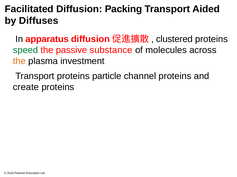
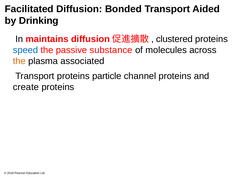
Packing: Packing -> Bonded
Diffuses: Diffuses -> Drinking
apparatus: apparatus -> maintains
speed colour: green -> blue
investment: investment -> associated
